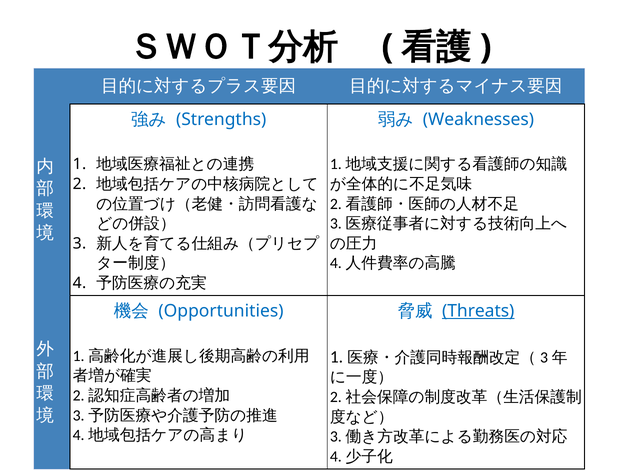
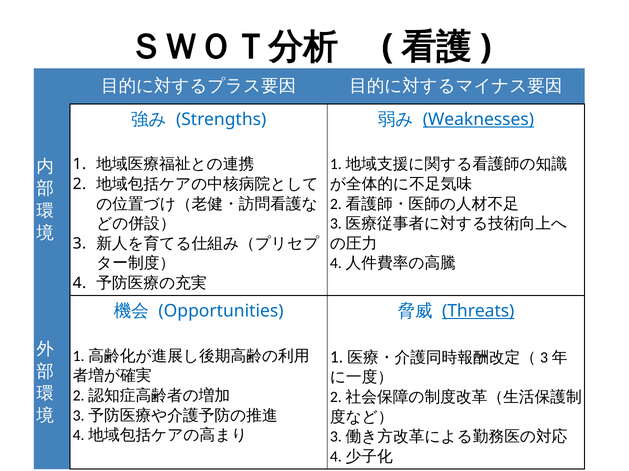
Weaknesses underline: none -> present
